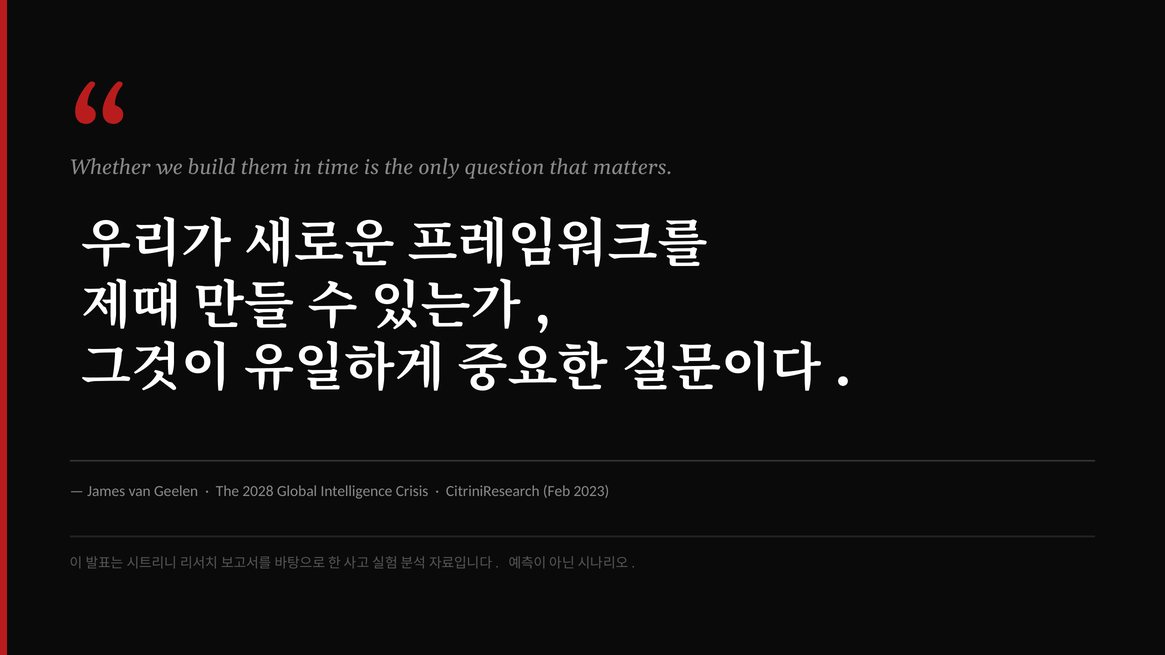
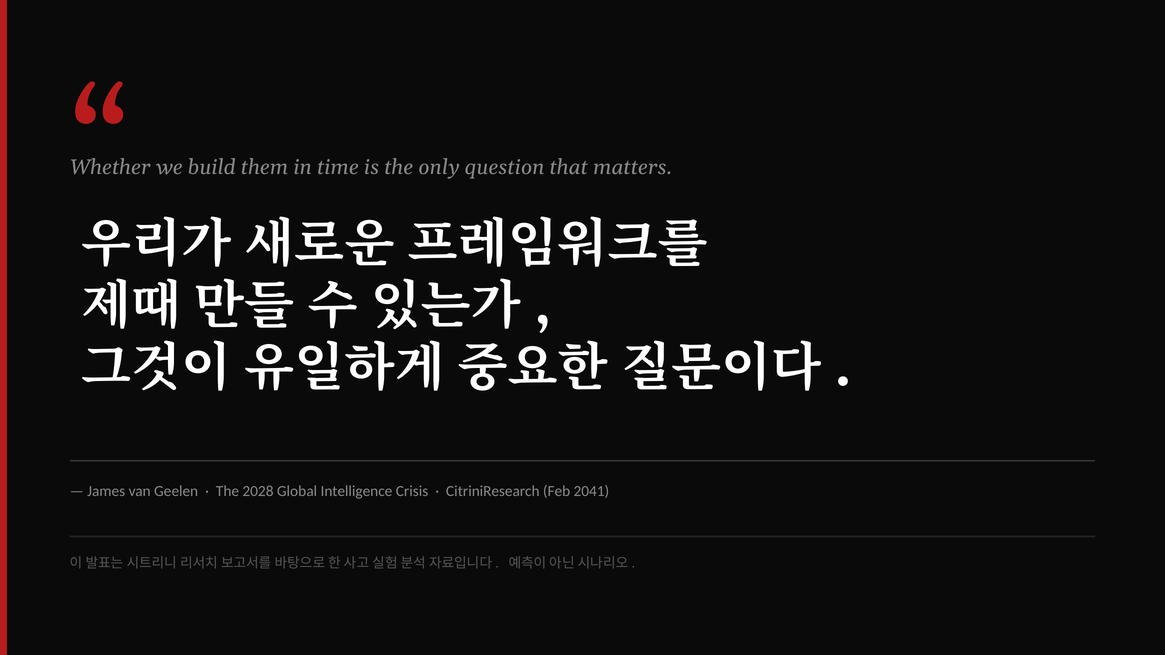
2023: 2023 -> 2041
